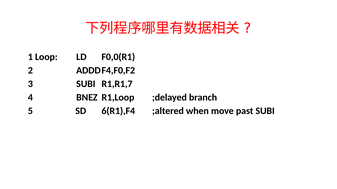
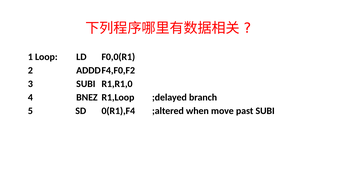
R1,R1,7: R1,R1,7 -> R1,R1,0
6(R1),F4: 6(R1),F4 -> 0(R1),F4
